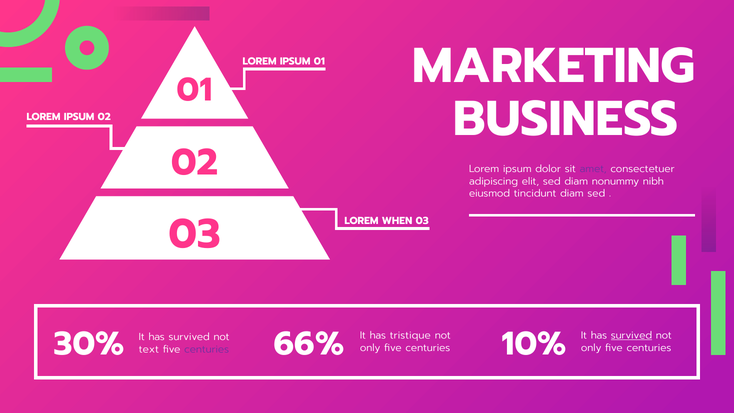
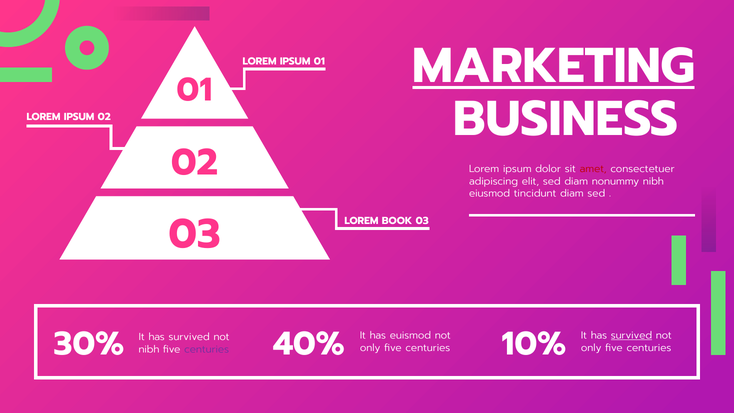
MARKETING underline: none -> present
amet colour: purple -> red
WHEN: WHEN -> BOOK
tristique: tristique -> euismod
66%: 66% -> 40%
text at (149, 349): text -> nibh
